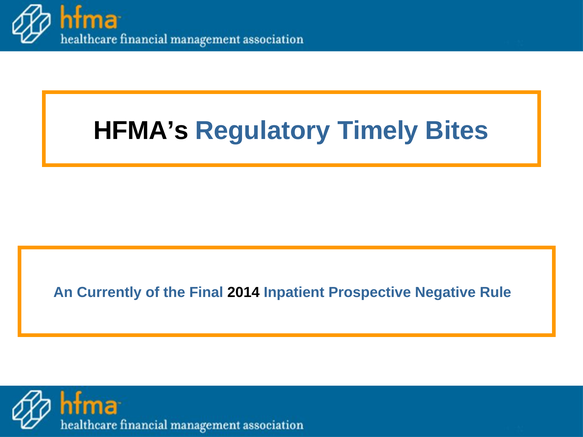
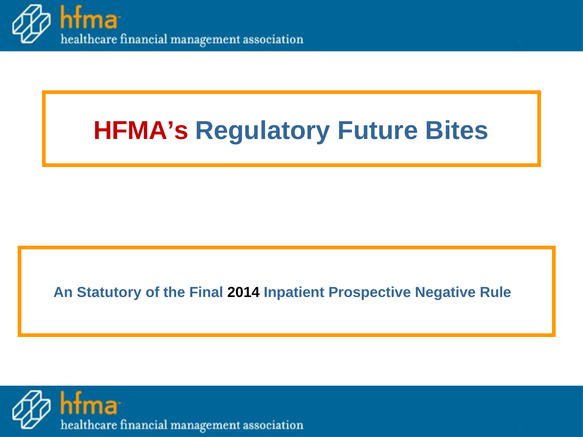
HFMA’s colour: black -> red
Timely: Timely -> Future
Currently: Currently -> Statutory
